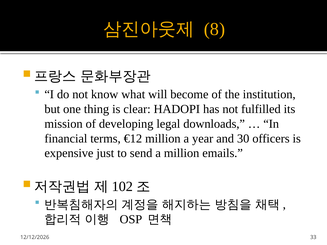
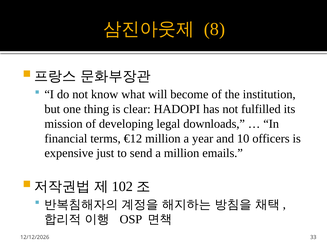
30: 30 -> 10
